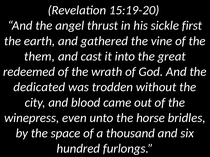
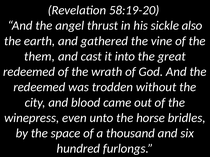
15:19-20: 15:19-20 -> 58:19-20
first: first -> also
dedicated at (39, 87): dedicated -> redeemed
